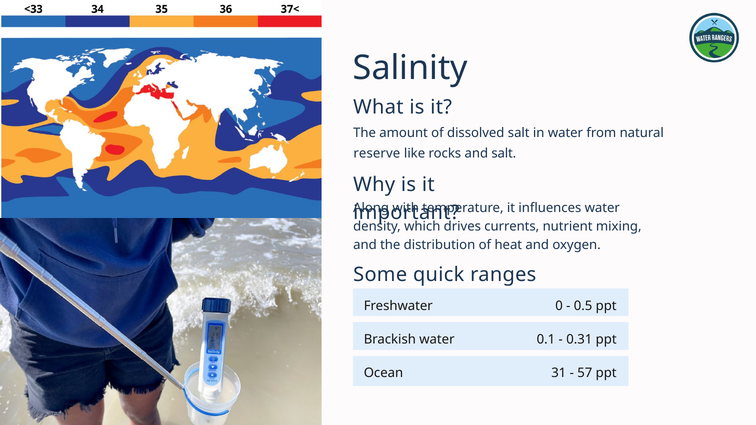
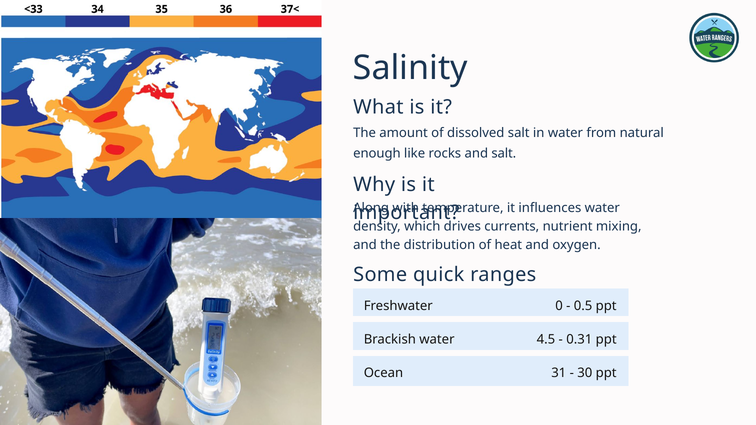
reserve: reserve -> enough
0.1: 0.1 -> 4.5
57: 57 -> 30
